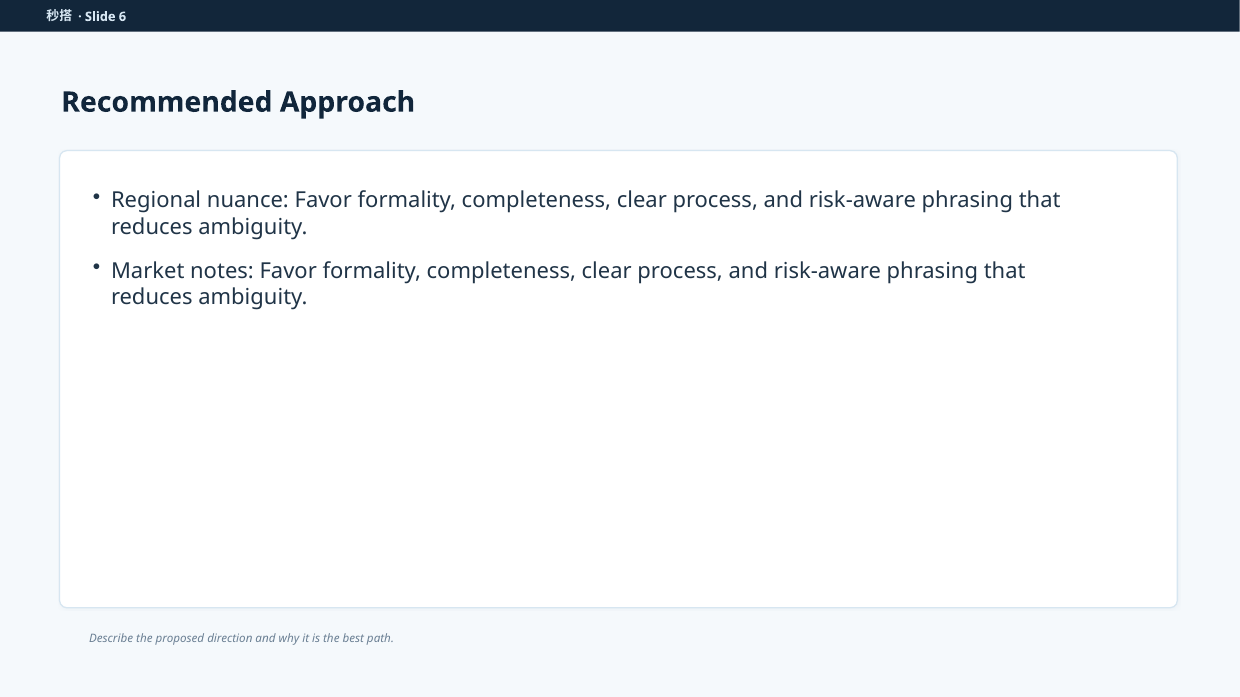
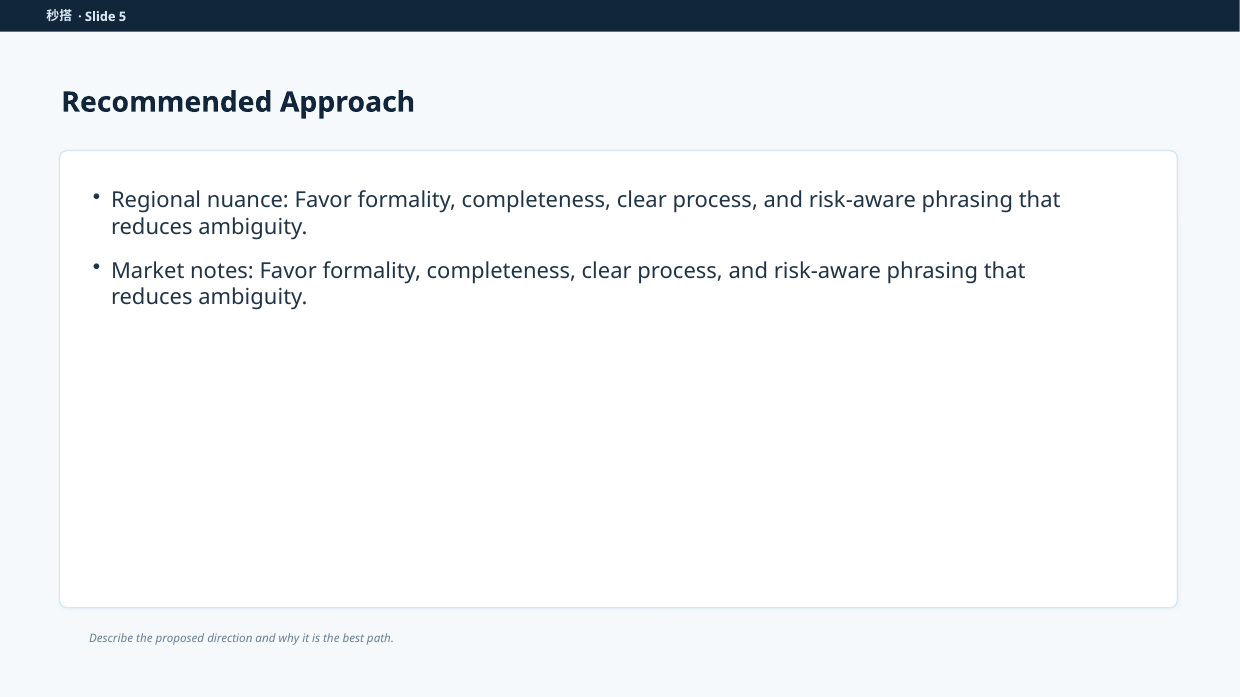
6: 6 -> 5
